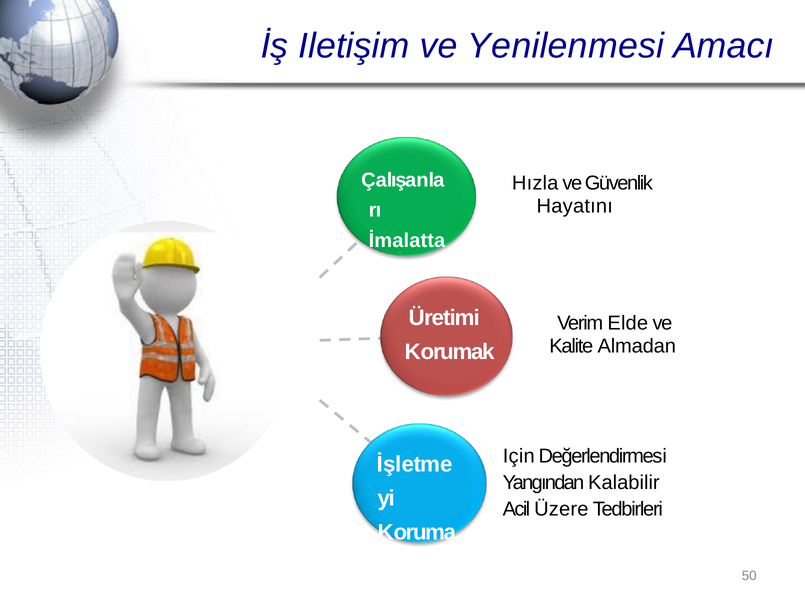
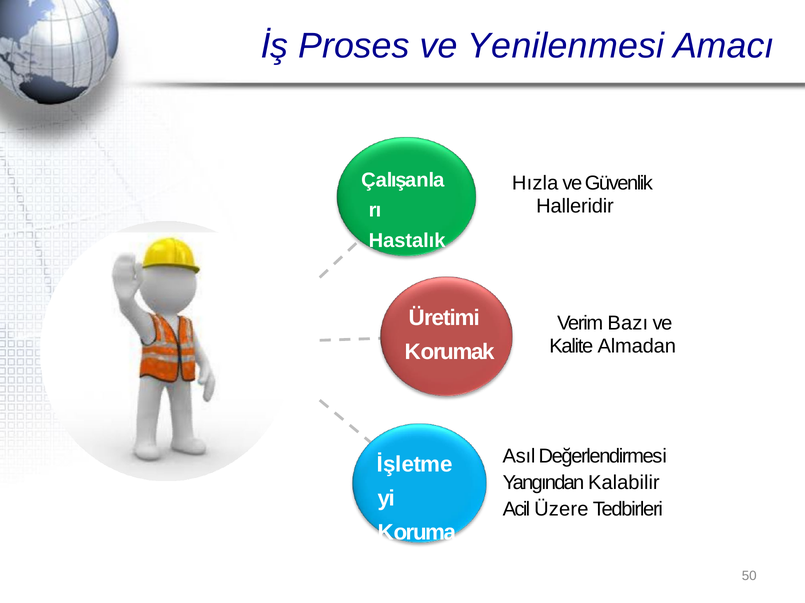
Iletişim: Iletişim -> Proses
Hayatını: Hayatını -> Halleridir
İmalatta: İmalatta -> Hastalık
Elde: Elde -> Bazı
Için: Için -> Asıl
